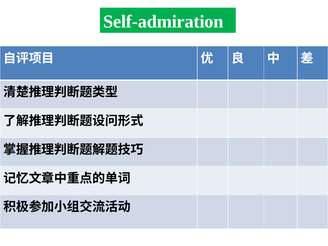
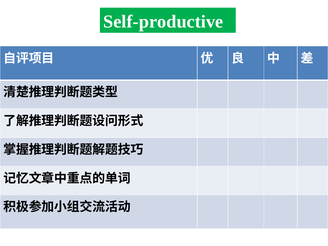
Self-admiration: Self-admiration -> Self-productive
